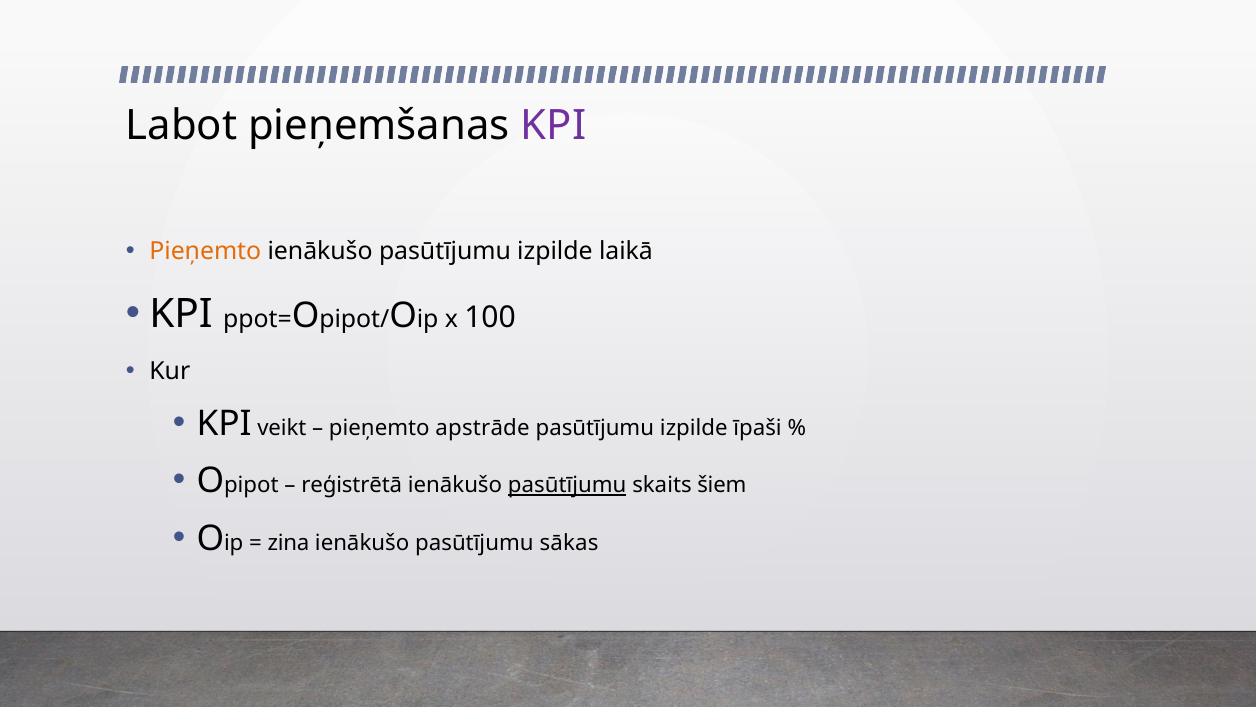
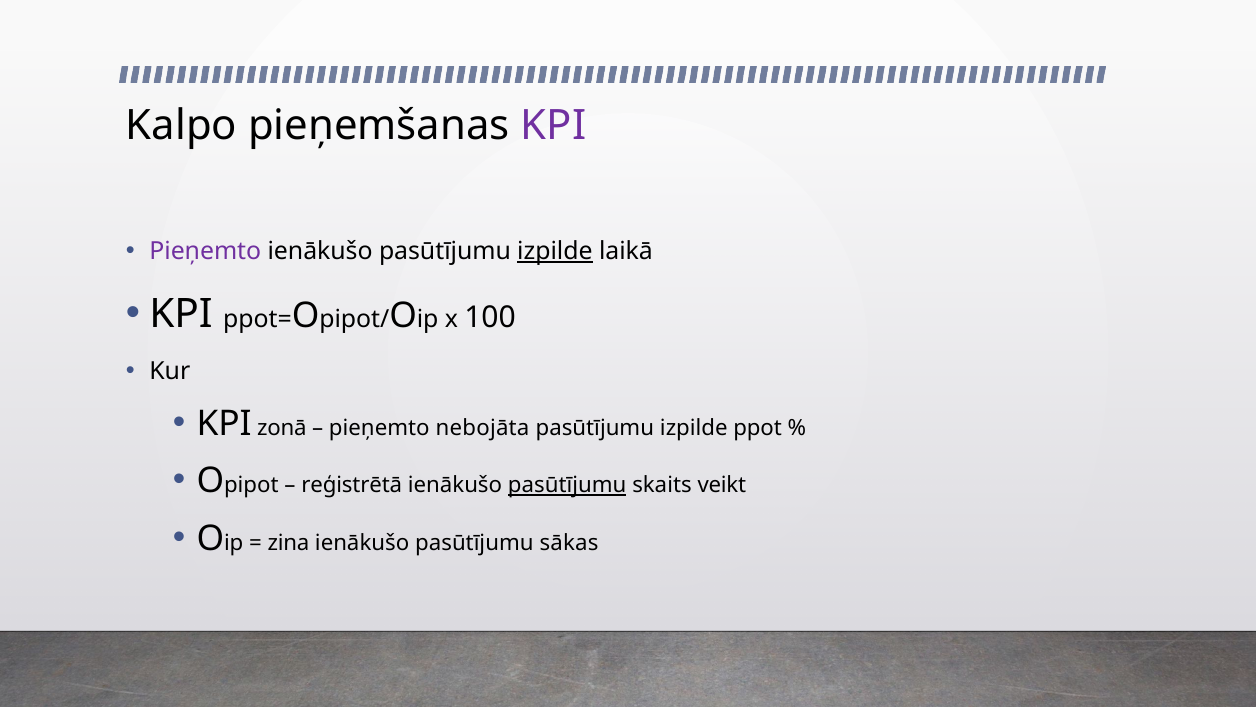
Labot: Labot -> Kalpo
Pieņemto at (205, 251) colour: orange -> purple
izpilde at (555, 251) underline: none -> present
veikt: veikt -> zonā
apstrāde: apstrāde -> nebojāta
īpaši: īpaši -> ppot
šiem: šiem -> veikt
